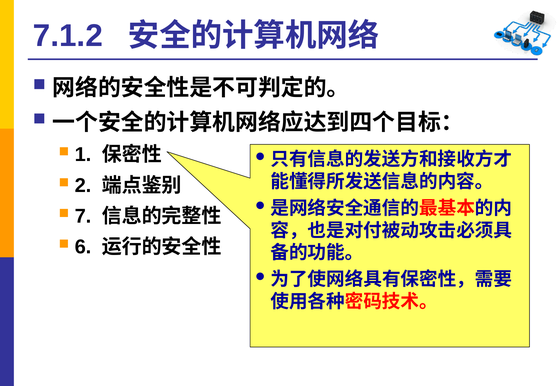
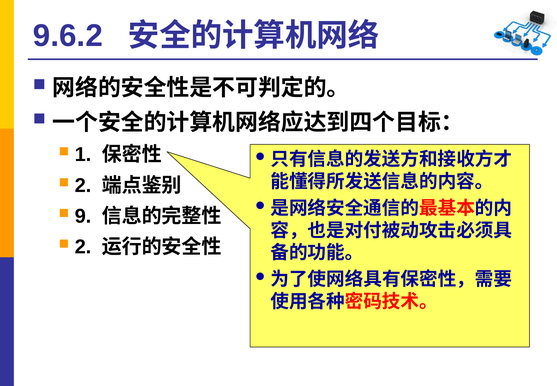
7.1.2: 7.1.2 -> 9.6.2
7: 7 -> 9
6 at (83, 247): 6 -> 2
